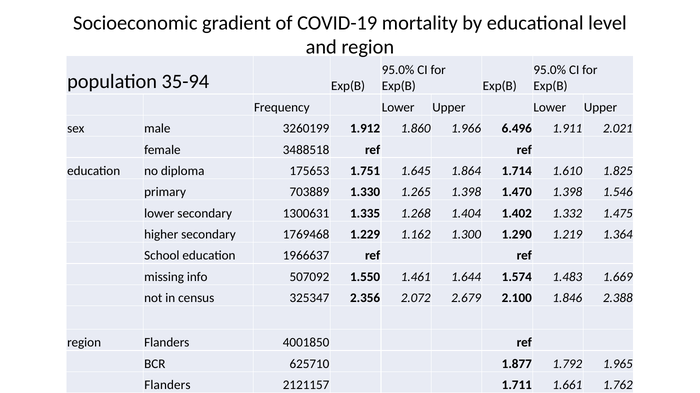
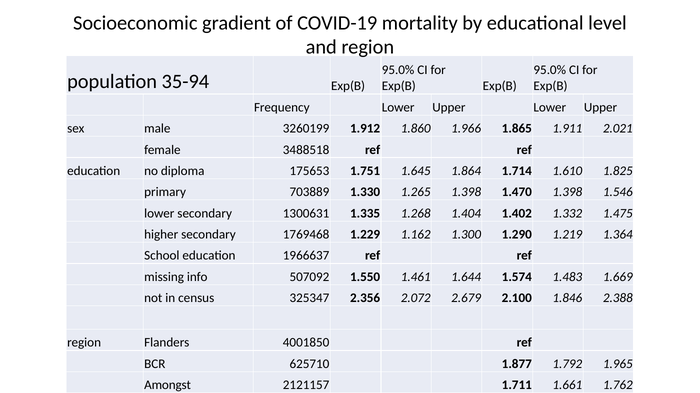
6.496: 6.496 -> 1.865
Flanders at (167, 386): Flanders -> Amongst
